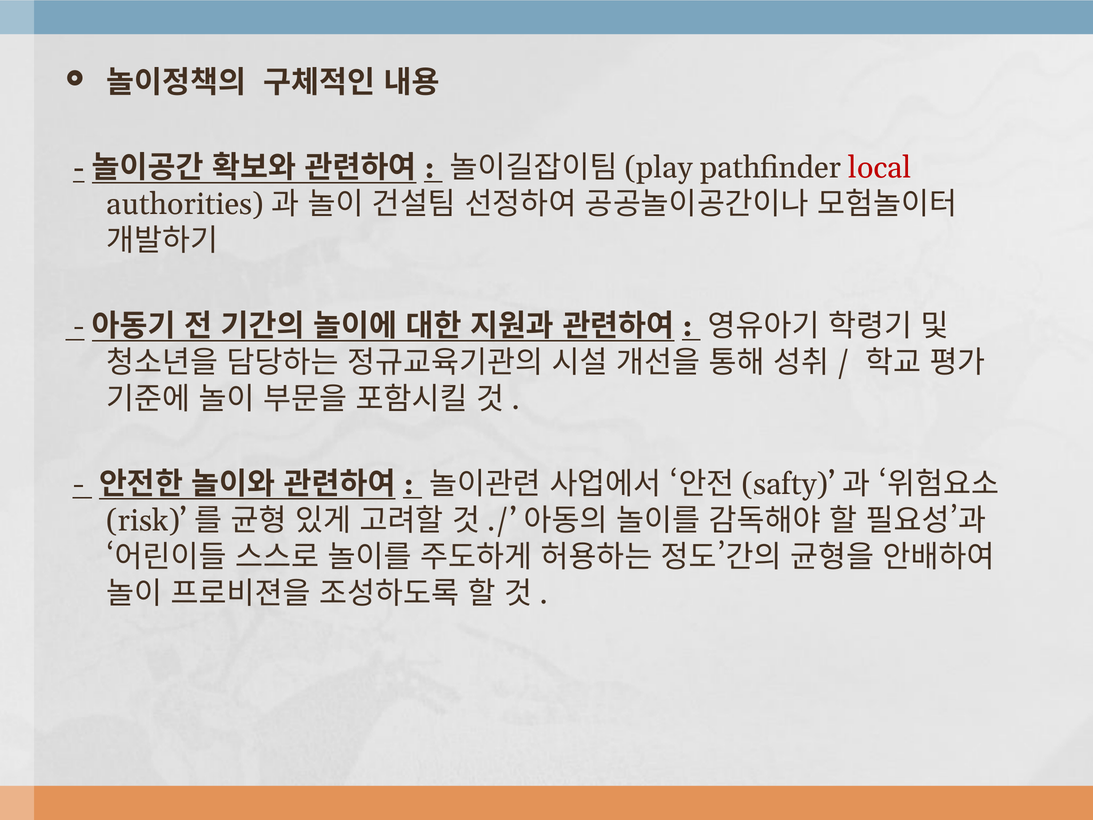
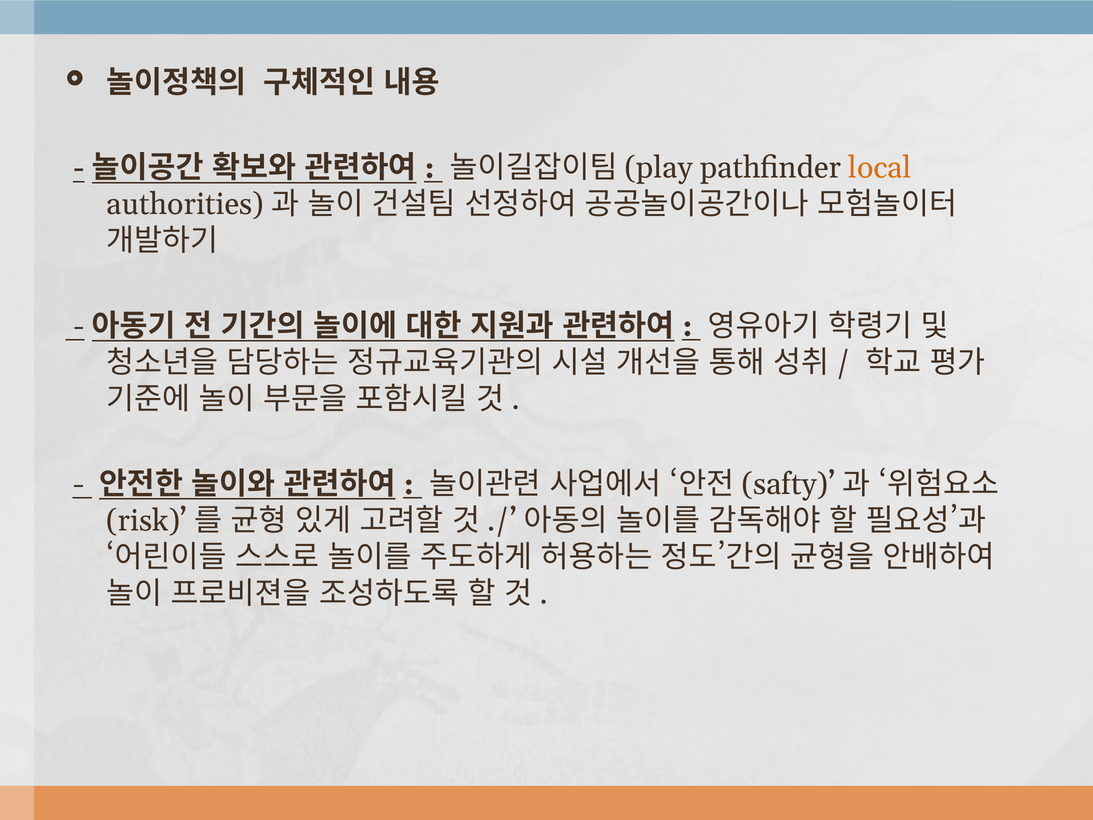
local colour: red -> orange
